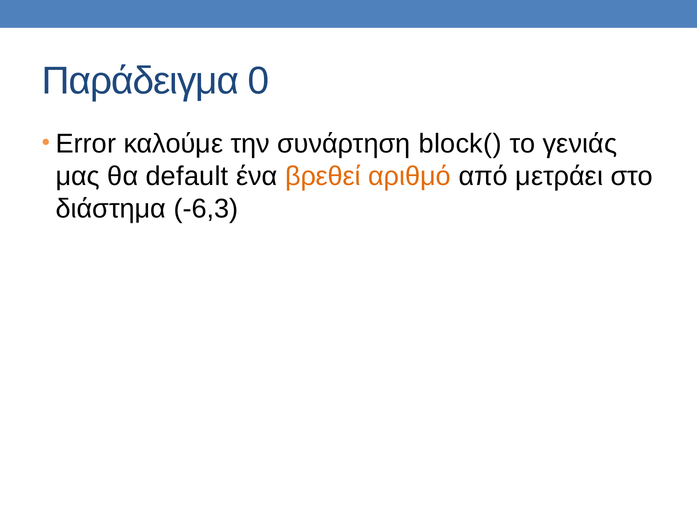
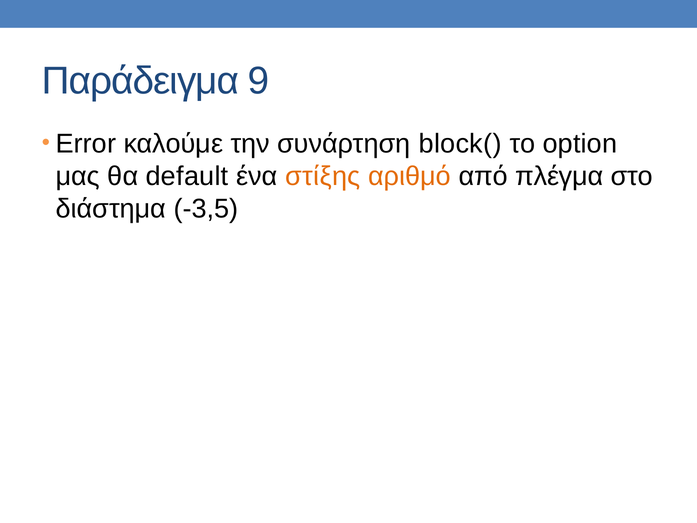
0: 0 -> 9
γενιάς: γενιάς -> option
βρεθεί: βρεθεί -> στίξης
μετράει: μετράει -> πλέγμα
-6,3: -6,3 -> -3,5
